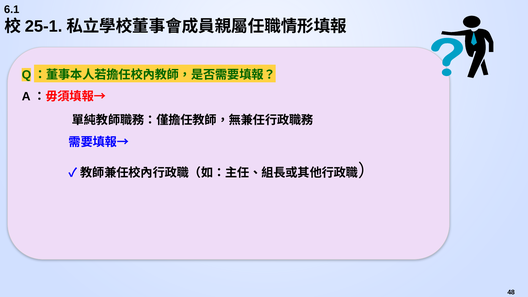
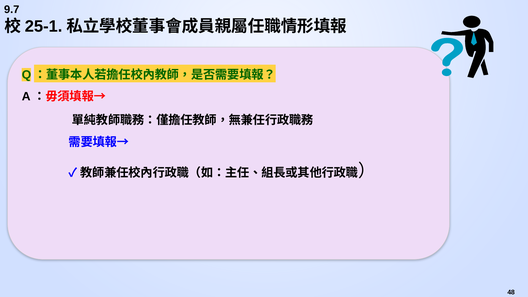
6.1: 6.1 -> 9.7
